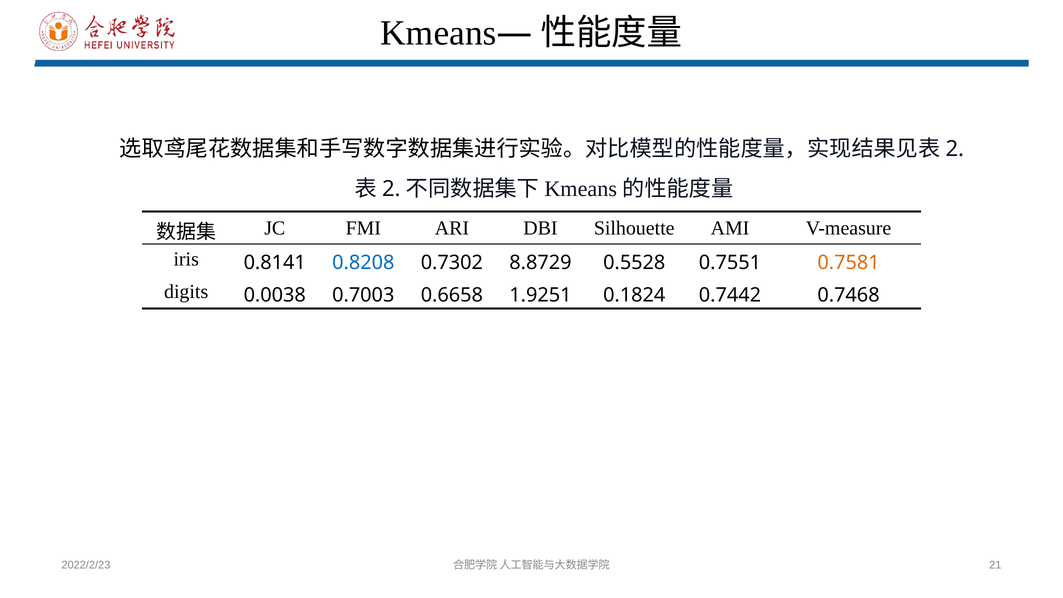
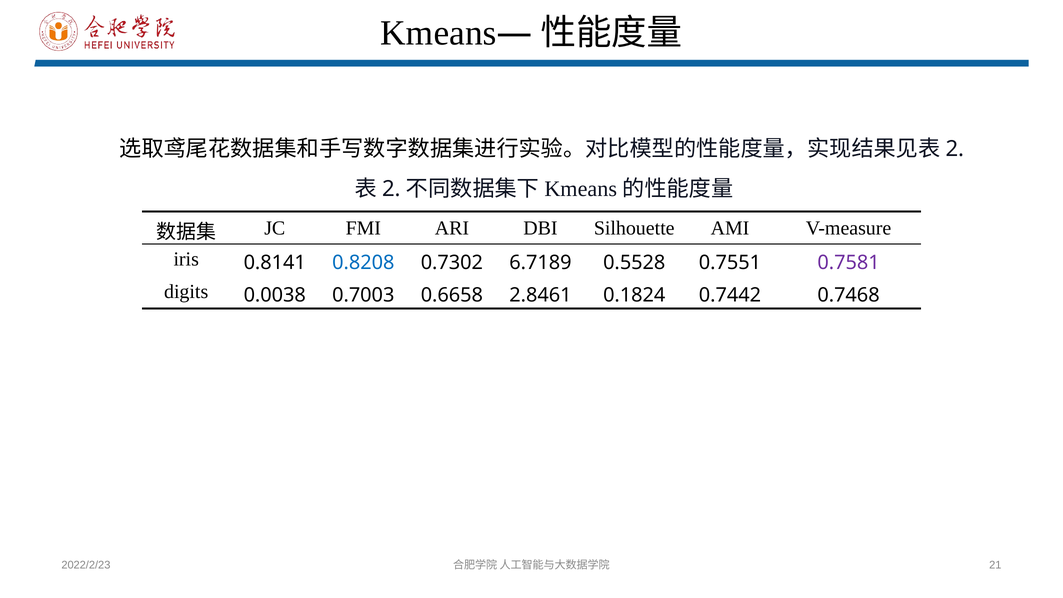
8.8729: 8.8729 -> 6.7189
0.7581 colour: orange -> purple
1.9251: 1.9251 -> 2.8461
